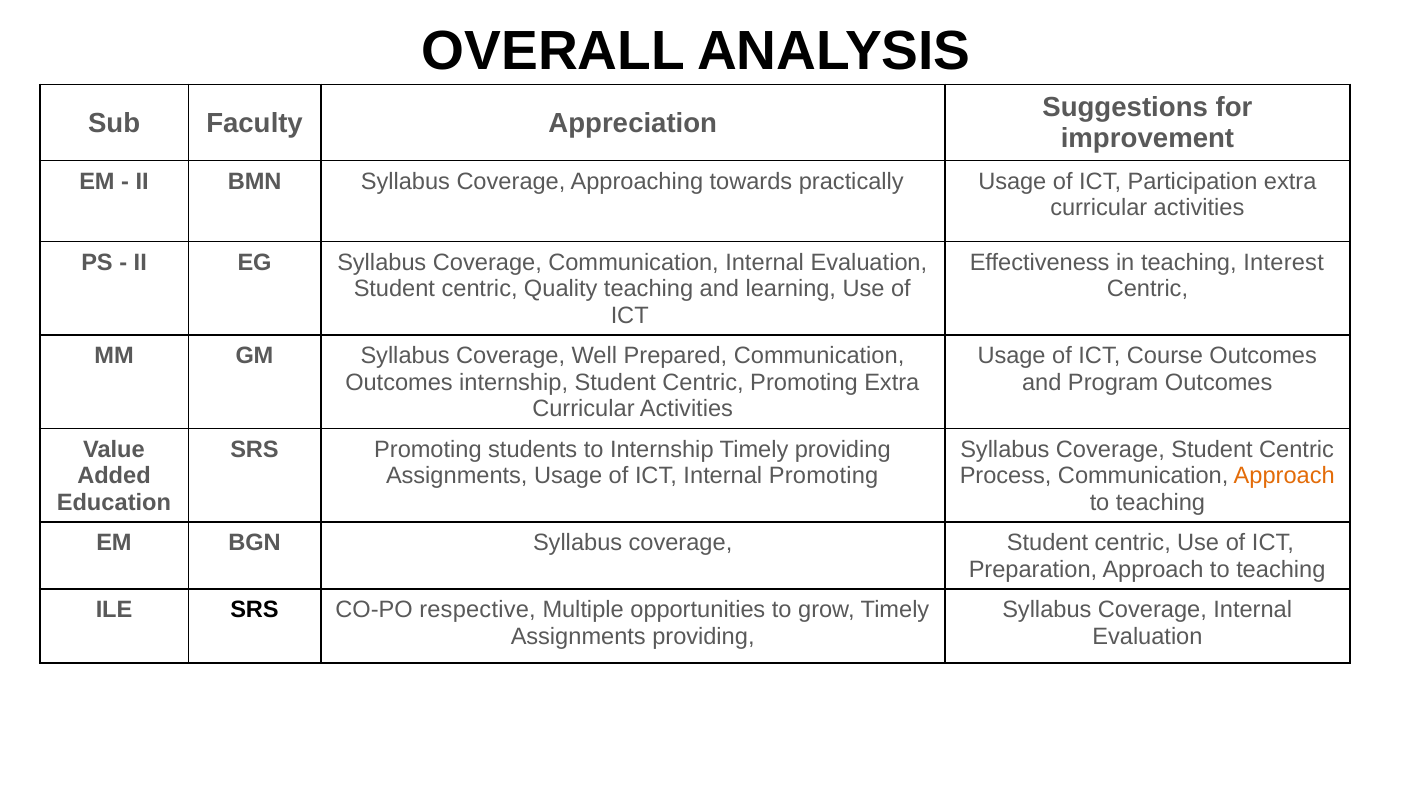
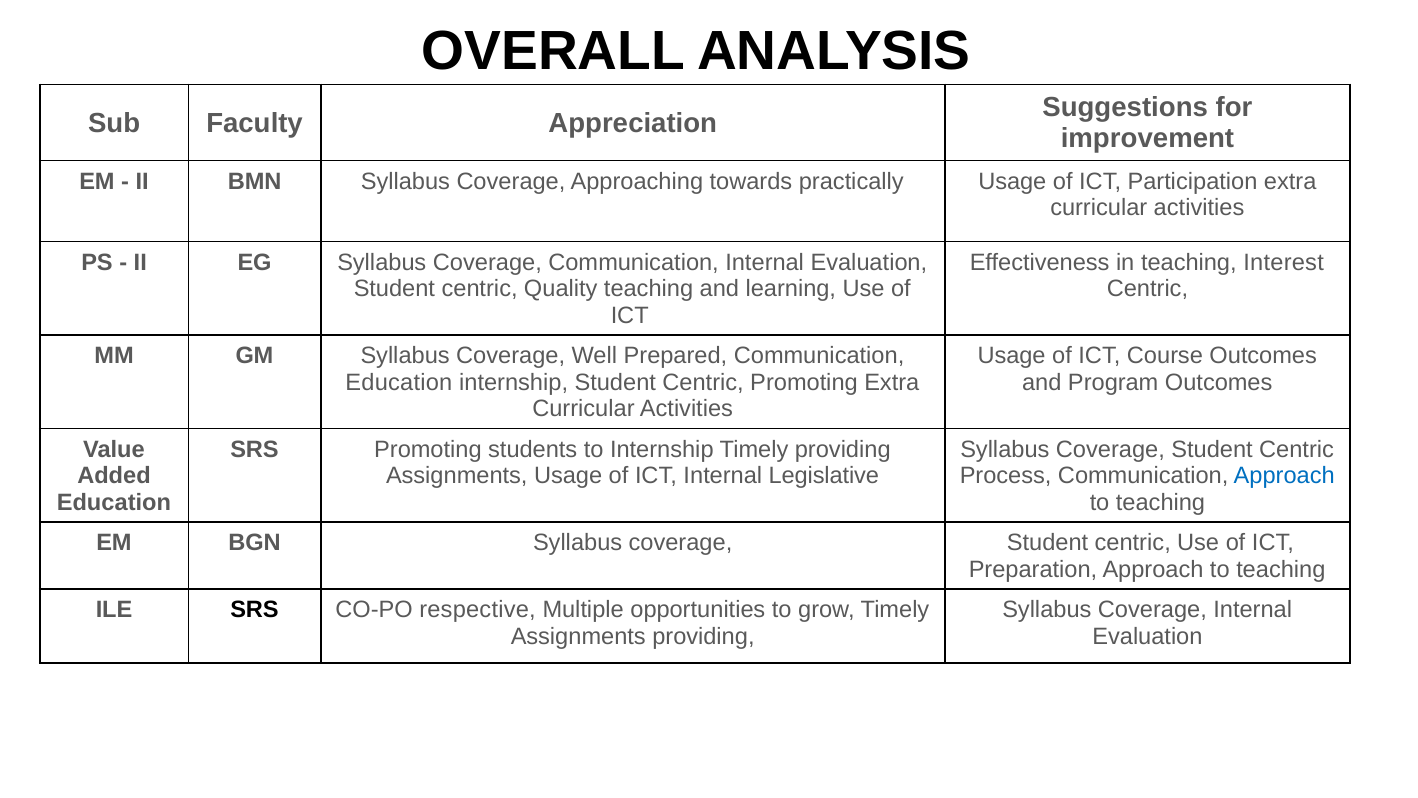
Outcomes at (399, 382): Outcomes -> Education
Internal Promoting: Promoting -> Legislative
Approach at (1284, 476) colour: orange -> blue
